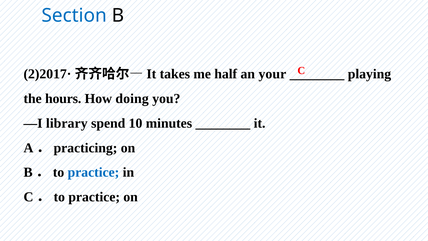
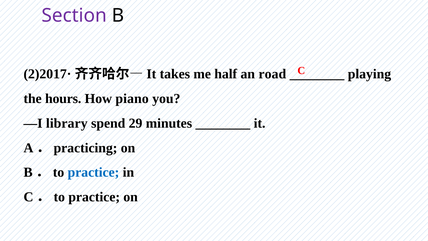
Section colour: blue -> purple
your: your -> road
doing: doing -> piano
10: 10 -> 29
